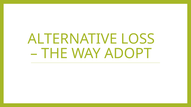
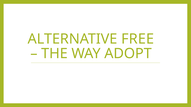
LOSS: LOSS -> FREE
